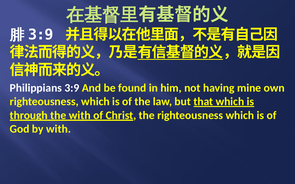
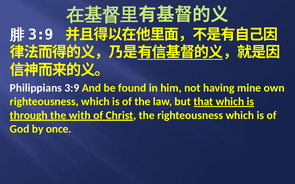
by with: with -> once
